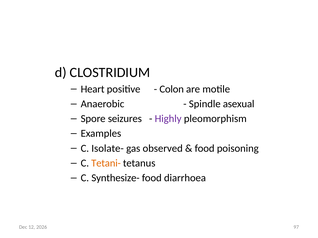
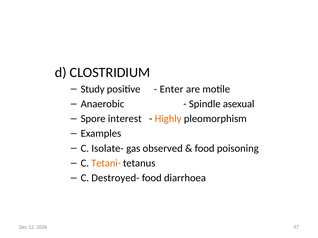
Heart: Heart -> Study
Colon: Colon -> Enter
seizures: seizures -> interest
Highly colour: purple -> orange
Synthesize-: Synthesize- -> Destroyed-
